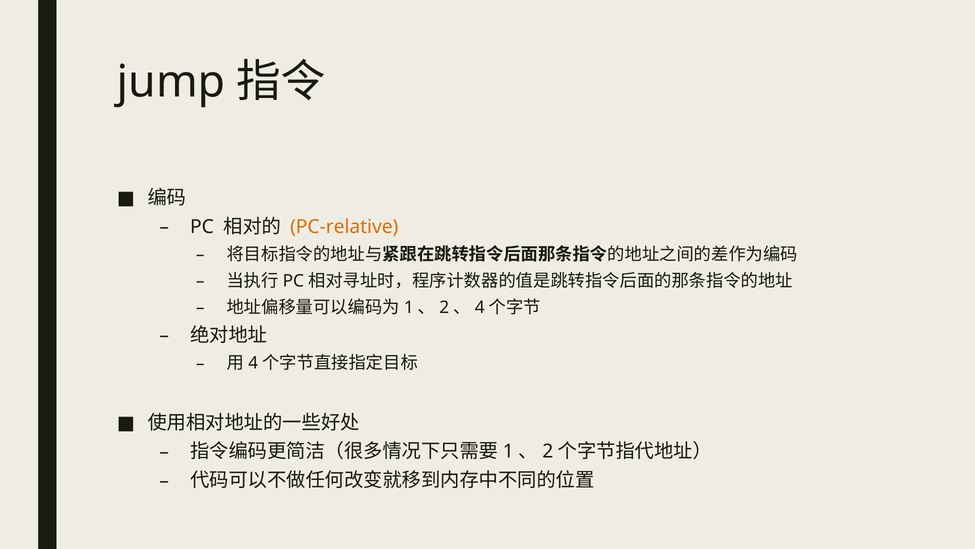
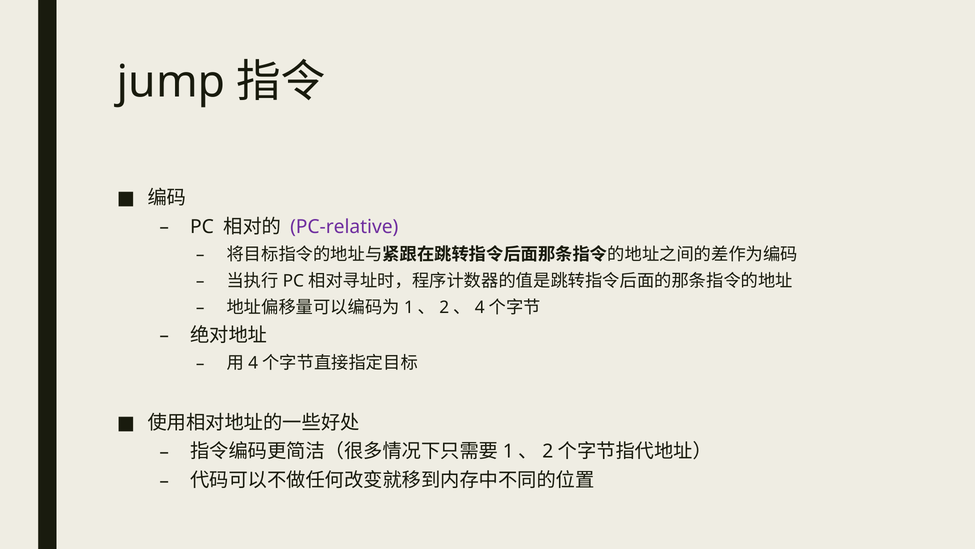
PC-relative colour: orange -> purple
